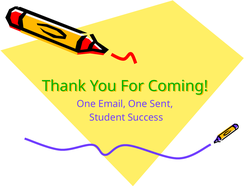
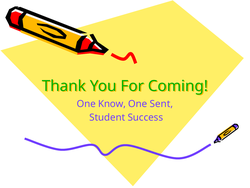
Email: Email -> Know
